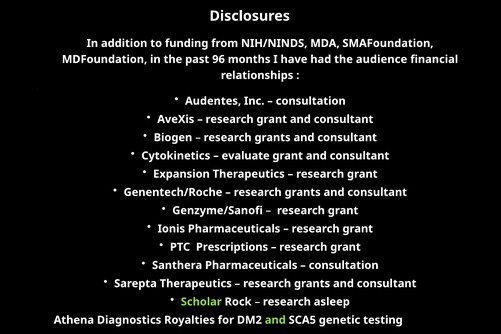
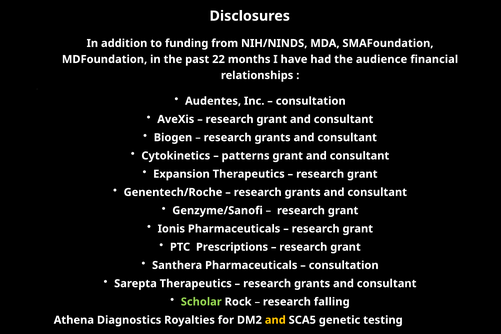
96: 96 -> 22
evaluate: evaluate -> patterns
asleep: asleep -> falling
and at (275, 320) colour: light green -> yellow
